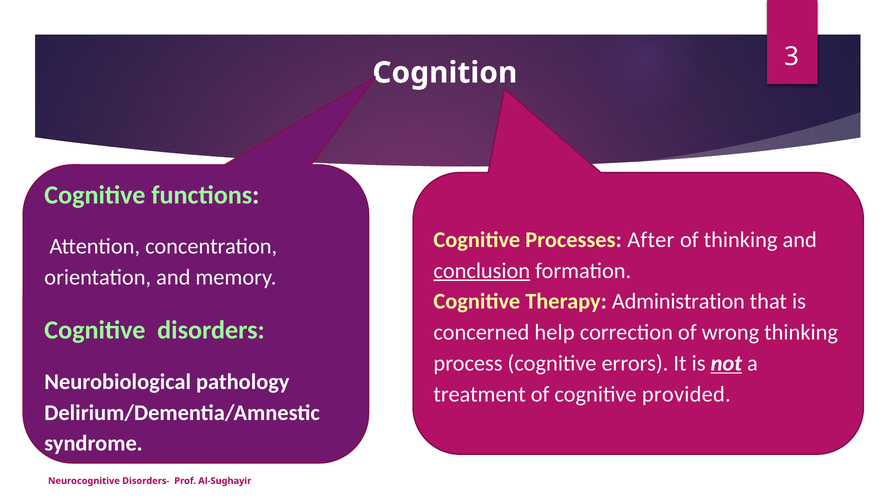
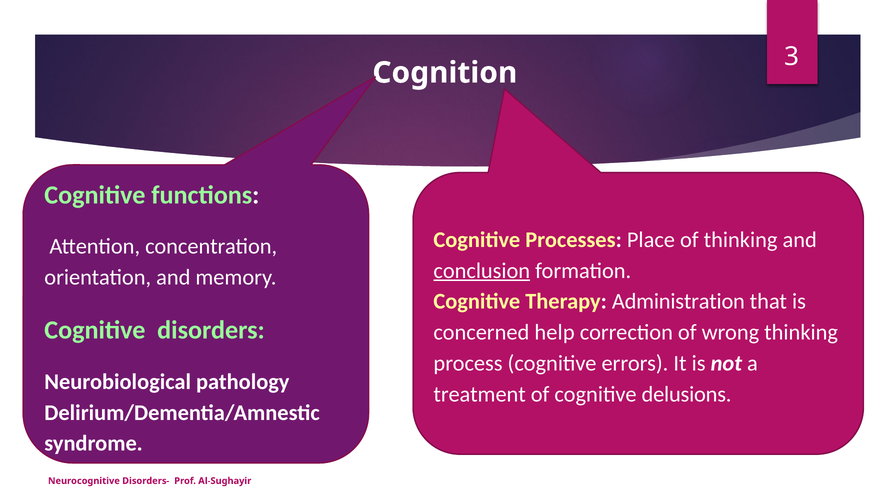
After: After -> Place
not underline: present -> none
provided: provided -> delusions
